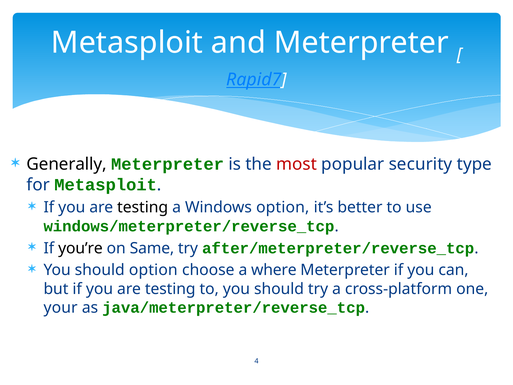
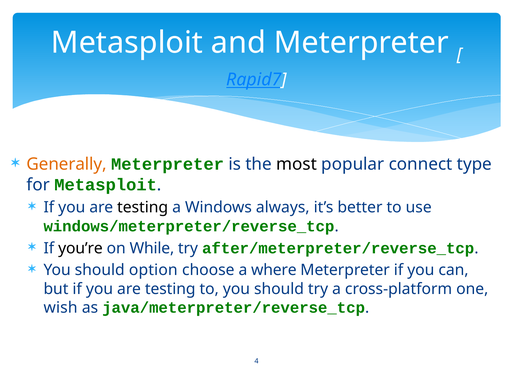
Generally colour: black -> orange
most colour: red -> black
security: security -> connect
Windows option: option -> always
Same: Same -> While
your: your -> wish
